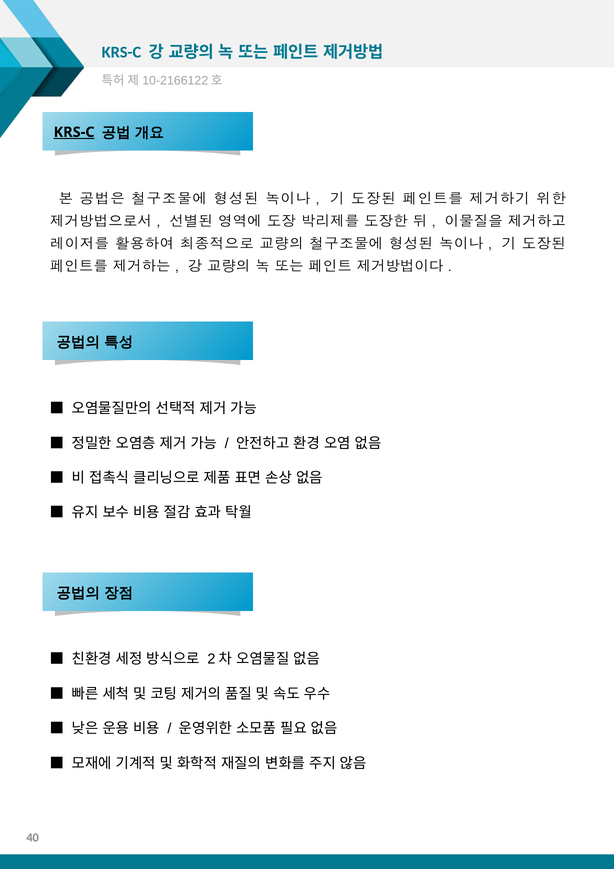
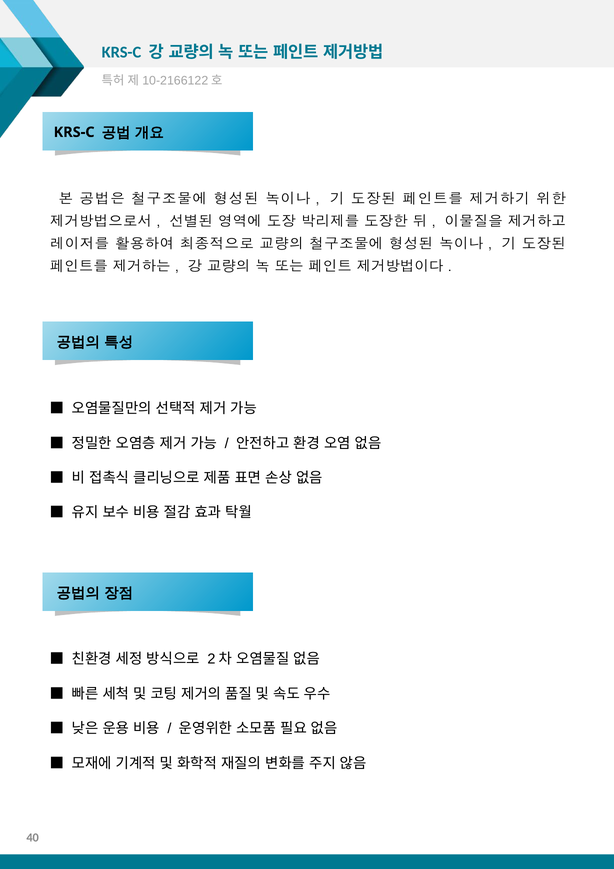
KRS-C at (74, 132) underline: present -> none
